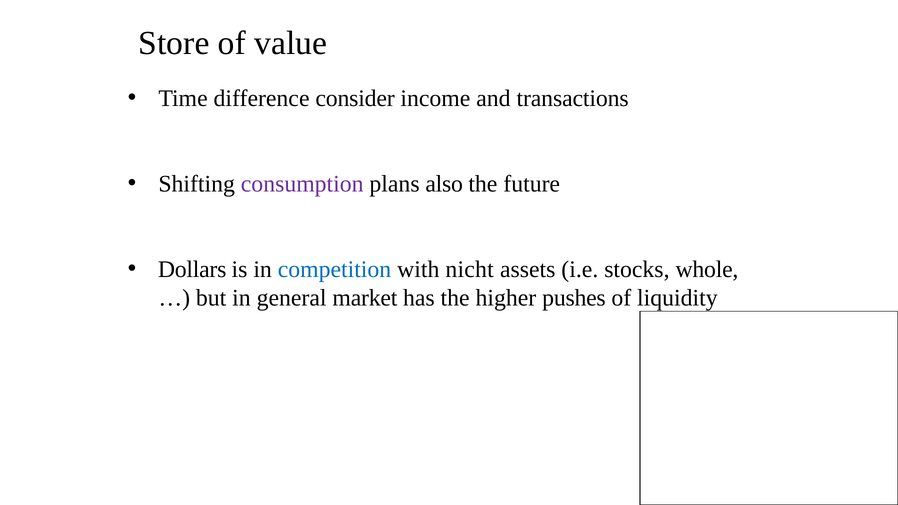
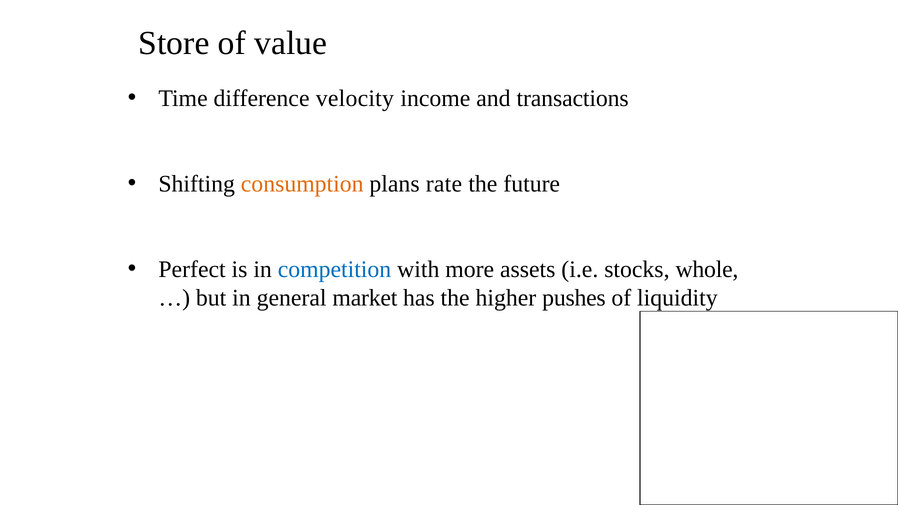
consider: consider -> velocity
consumption colour: purple -> orange
also: also -> rate
Dollars: Dollars -> Perfect
nicht: nicht -> more
